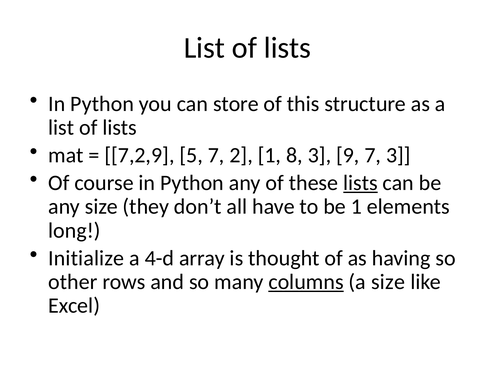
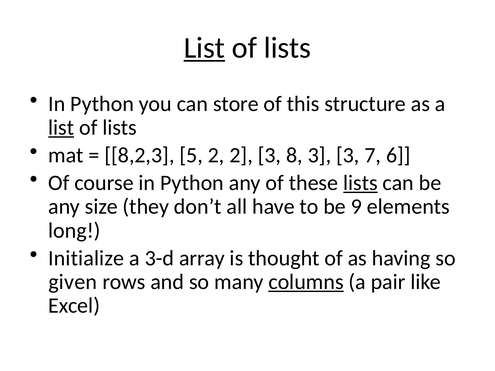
List at (204, 48) underline: none -> present
list at (61, 128) underline: none -> present
7,2,9: 7,2,9 -> 8,2,3
5 7: 7 -> 2
2 1: 1 -> 3
3 9: 9 -> 3
7 3: 3 -> 6
be 1: 1 -> 9
4-d: 4-d -> 3-d
other: other -> given
a size: size -> pair
